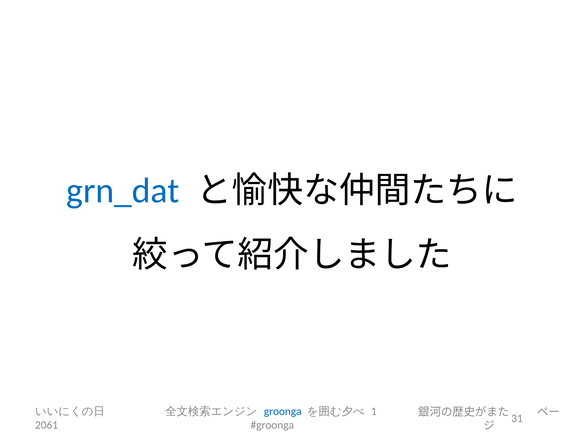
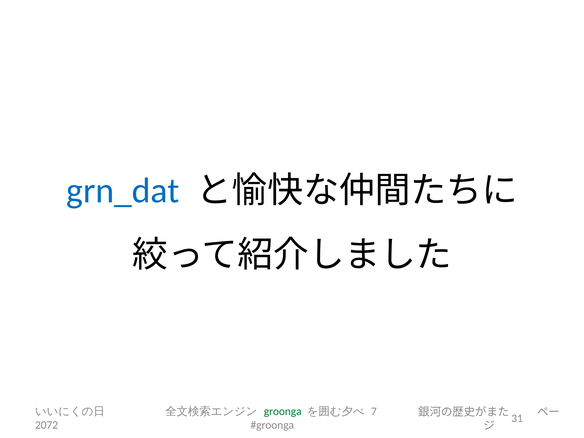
groonga colour: blue -> green
1: 1 -> 7
2061: 2061 -> 2072
